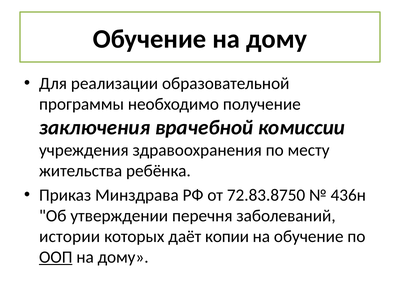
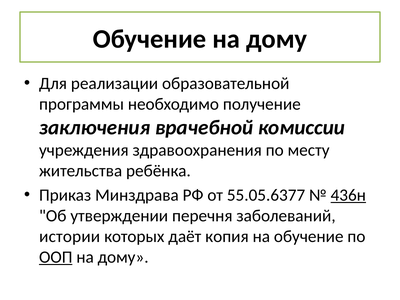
72.83.8750: 72.83.8750 -> 55.05.6377
436н underline: none -> present
копии: копии -> копия
